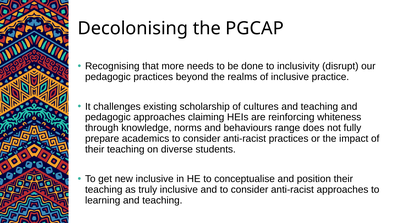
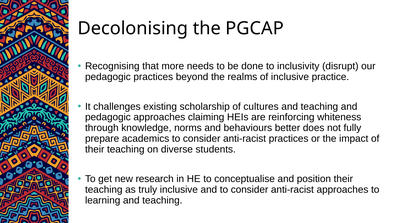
range: range -> better
new inclusive: inclusive -> research
